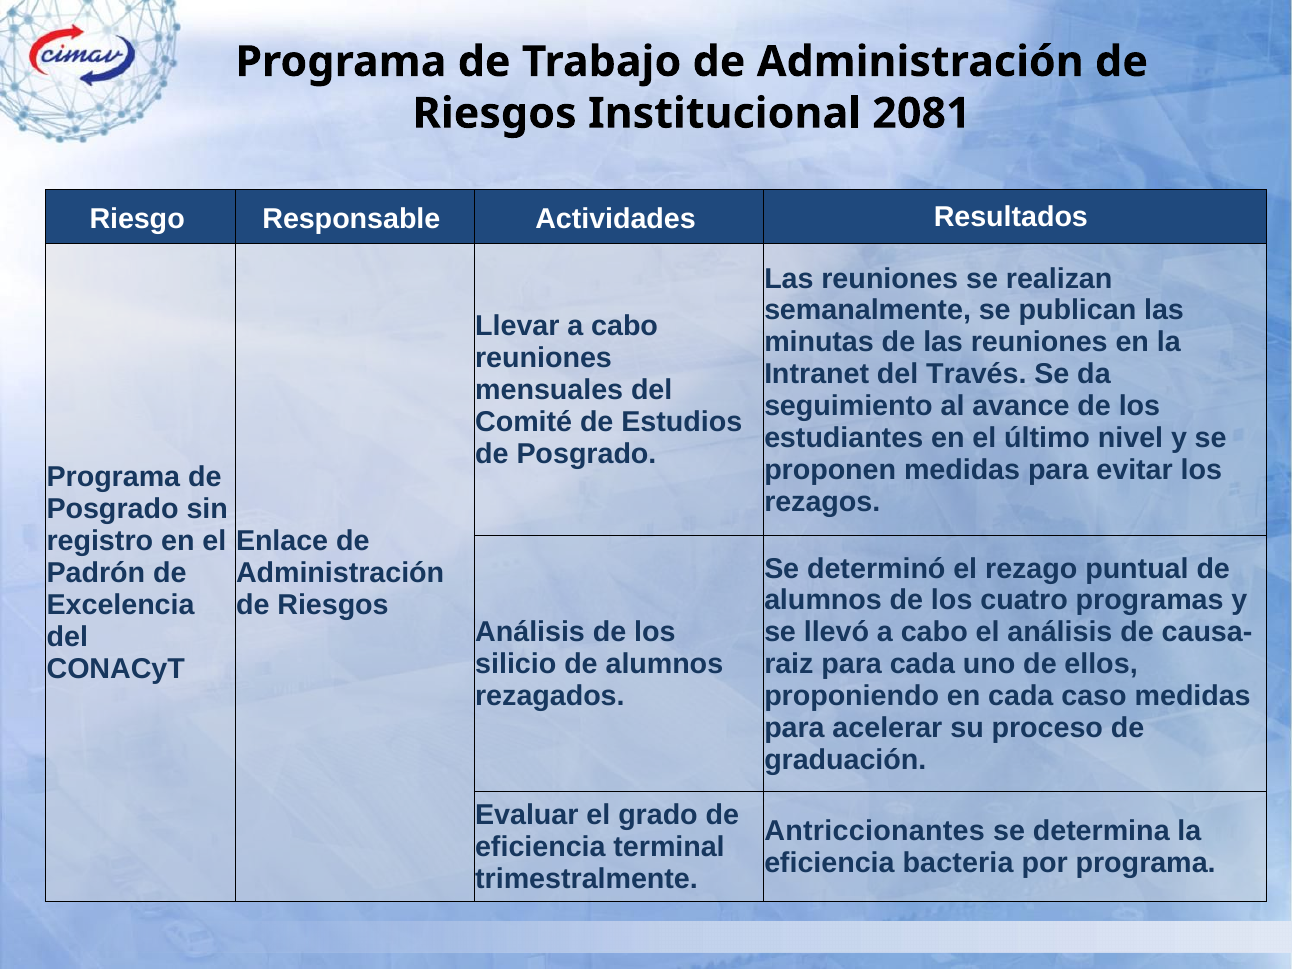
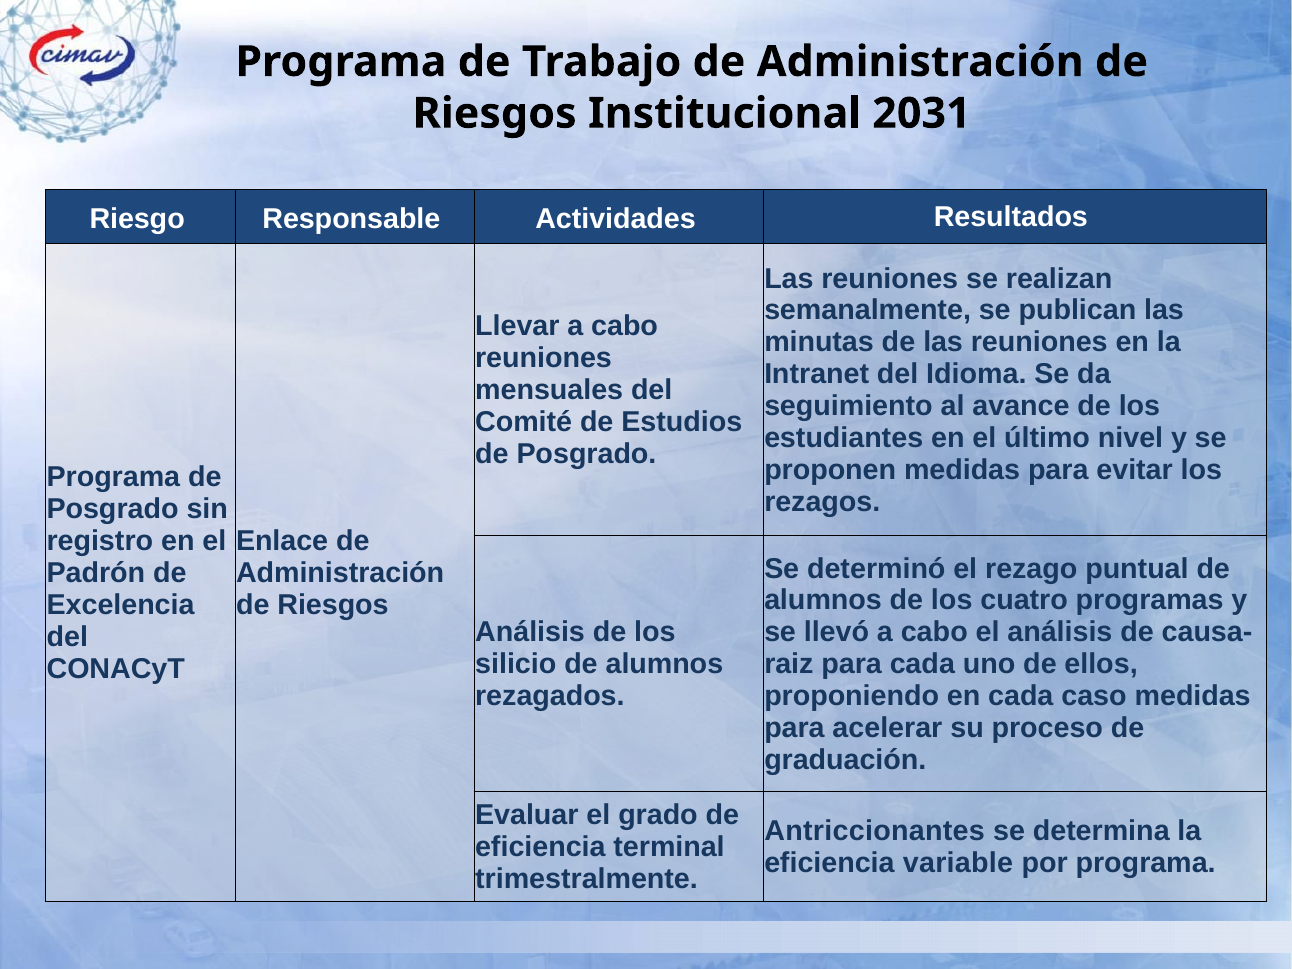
2081: 2081 -> 2031
Través: Través -> Idioma
bacteria: bacteria -> variable
